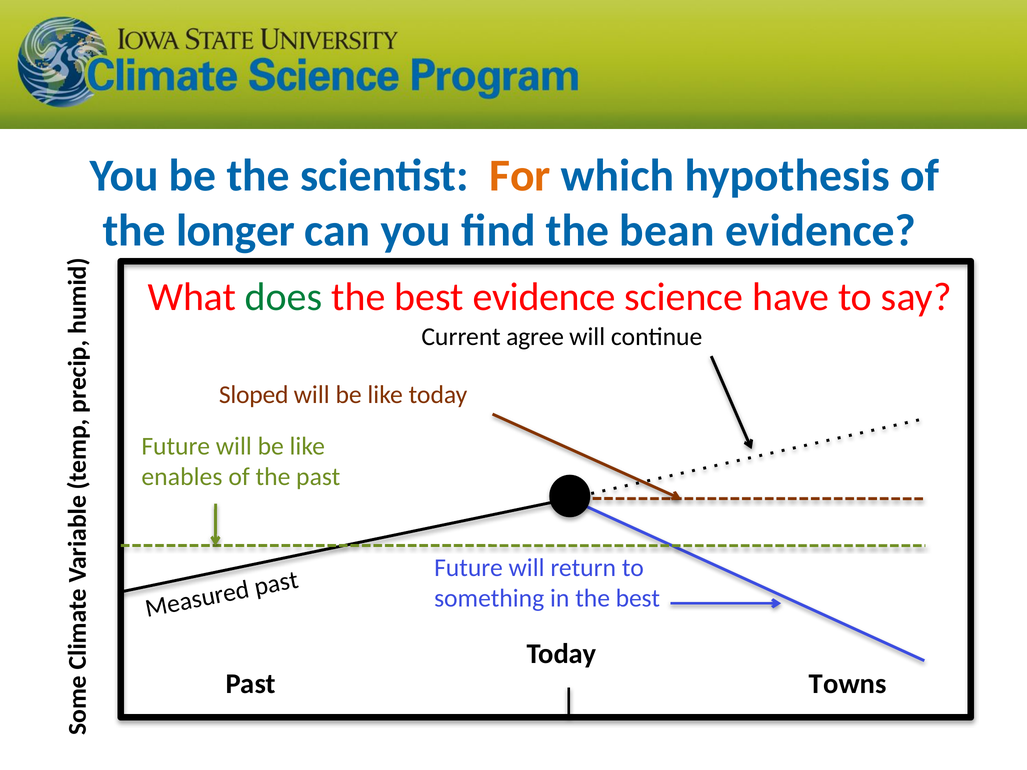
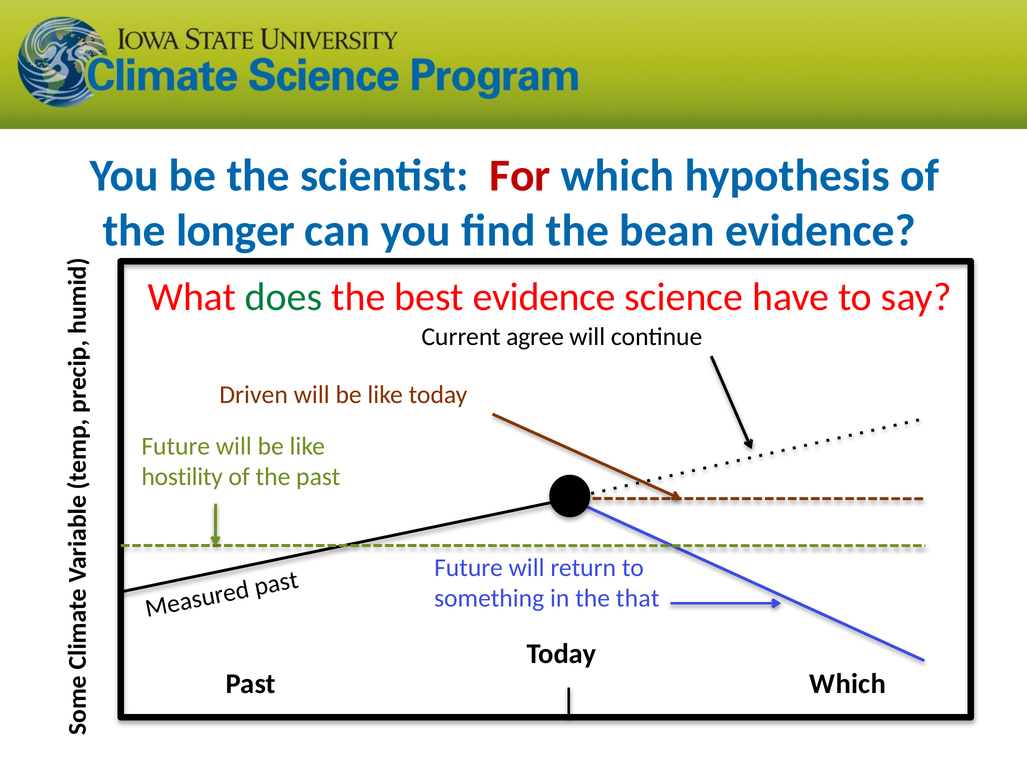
For colour: orange -> red
Sloped: Sloped -> Driven
enables: enables -> hostility
in the best: best -> that
Past Towns: Towns -> Which
